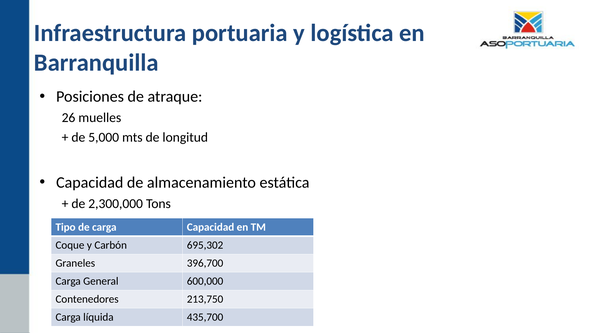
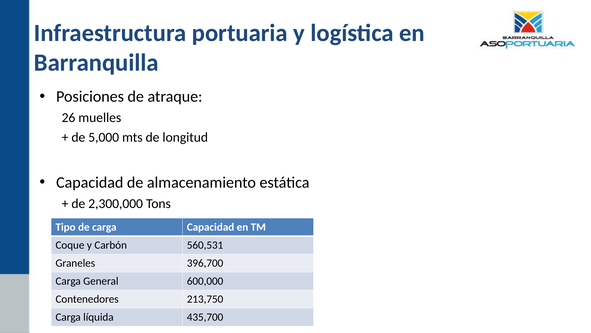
695,302: 695,302 -> 560,531
